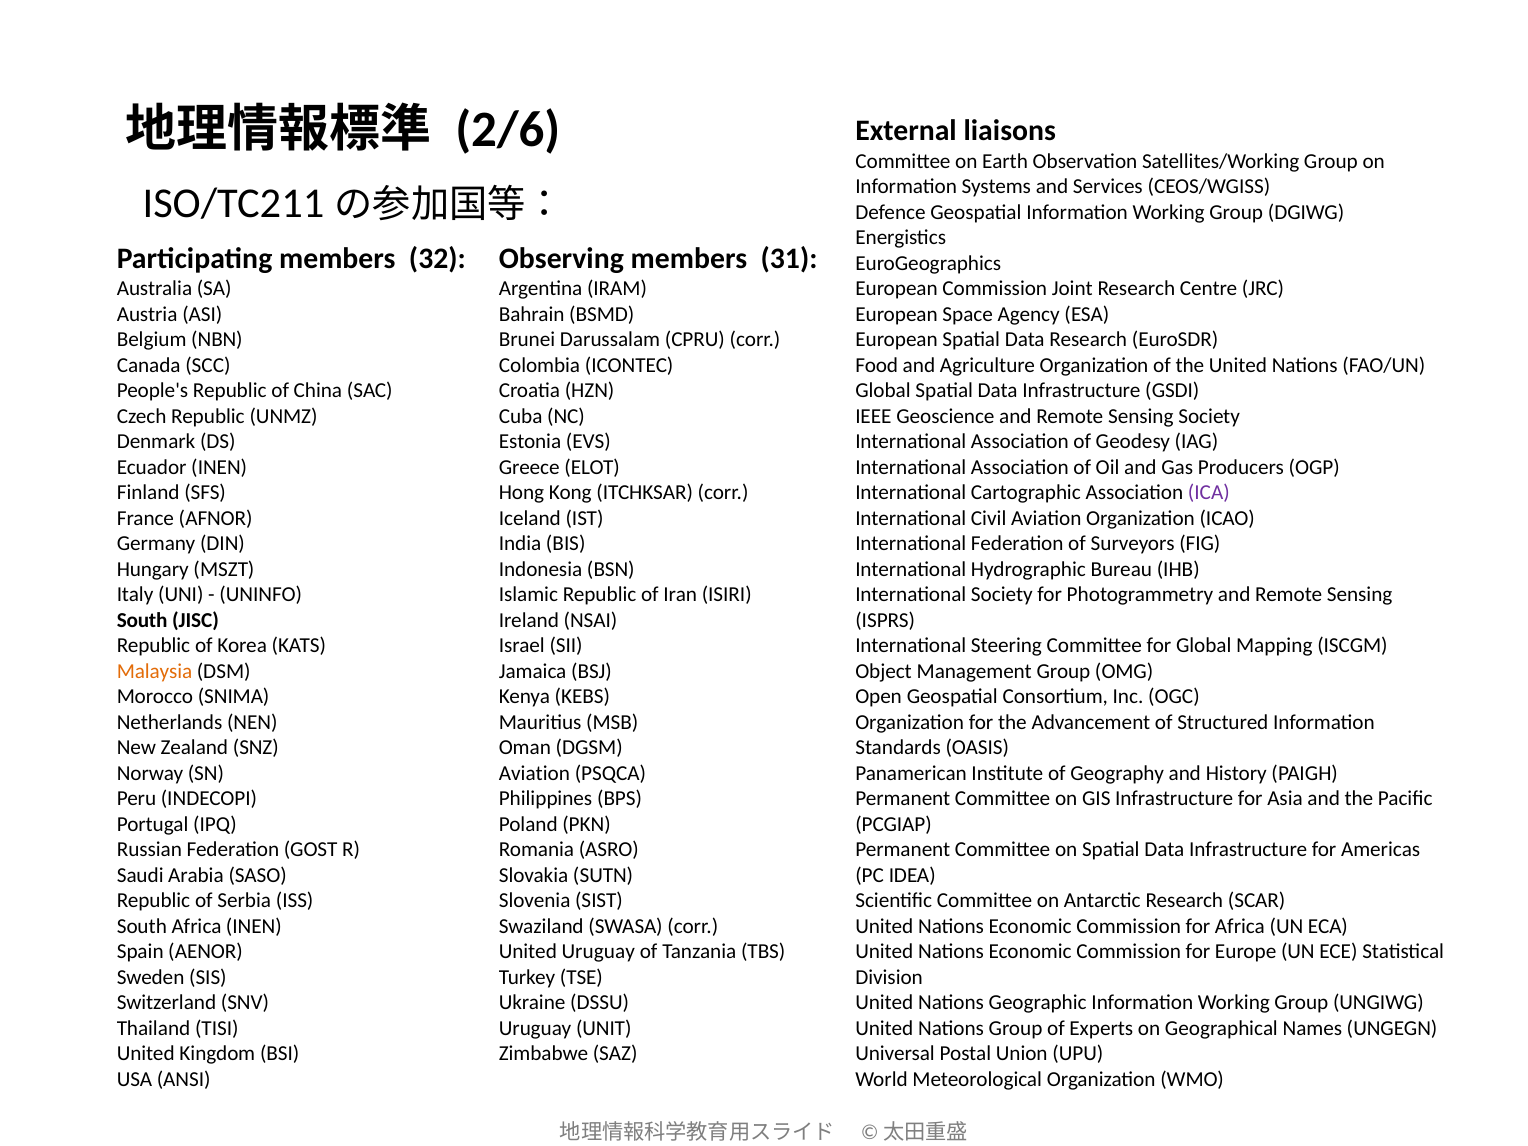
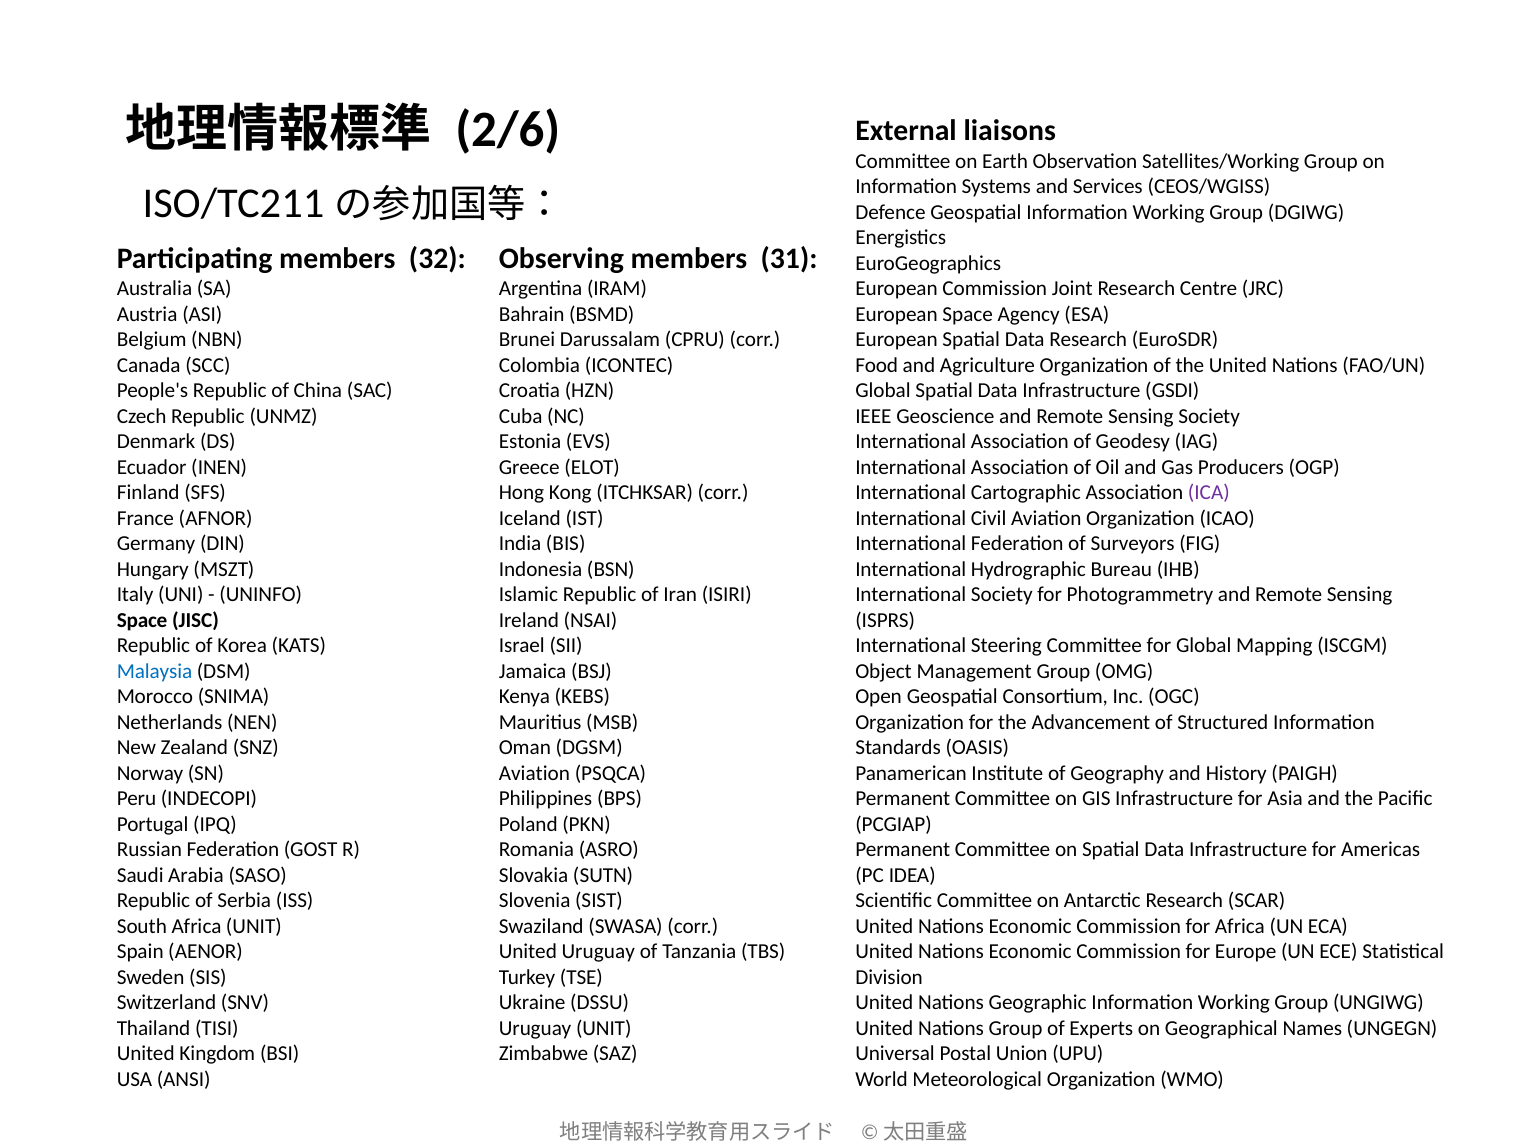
South at (142, 620): South -> Space
Malaysia colour: orange -> blue
Africa INEN: INEN -> UNIT
